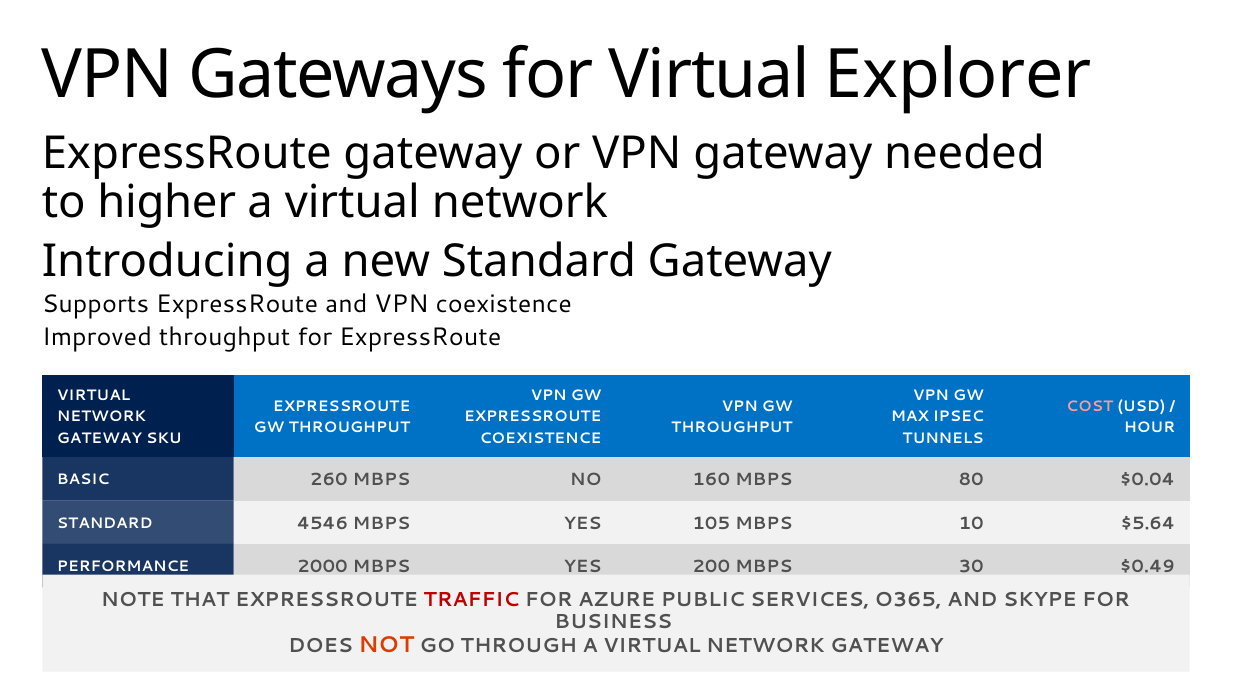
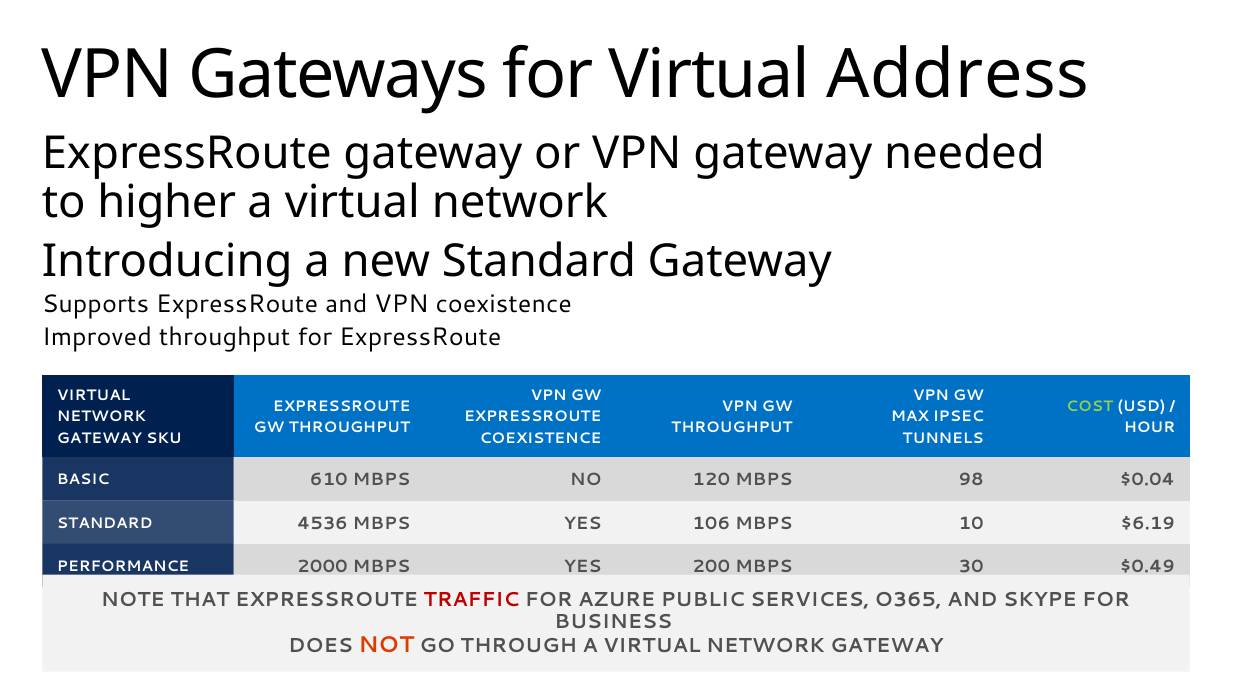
Explorer: Explorer -> Address
COST colour: pink -> light green
260: 260 -> 610
160: 160 -> 120
80: 80 -> 98
4546: 4546 -> 4536
105: 105 -> 106
$5.64: $5.64 -> $6.19
